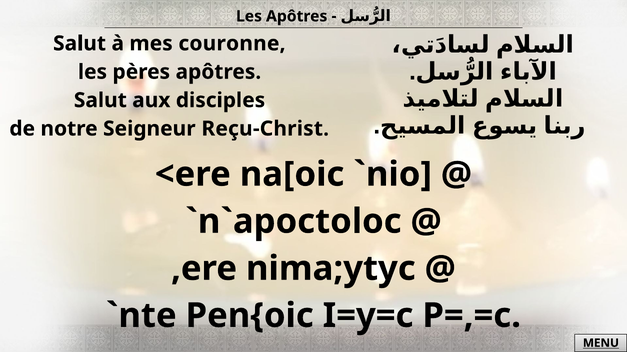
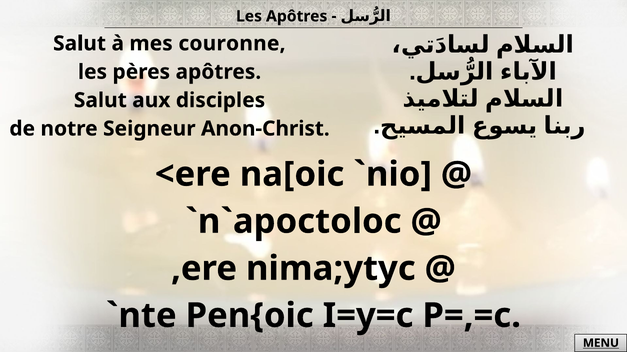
Reçu-Christ: Reçu-Christ -> Anon-Christ
